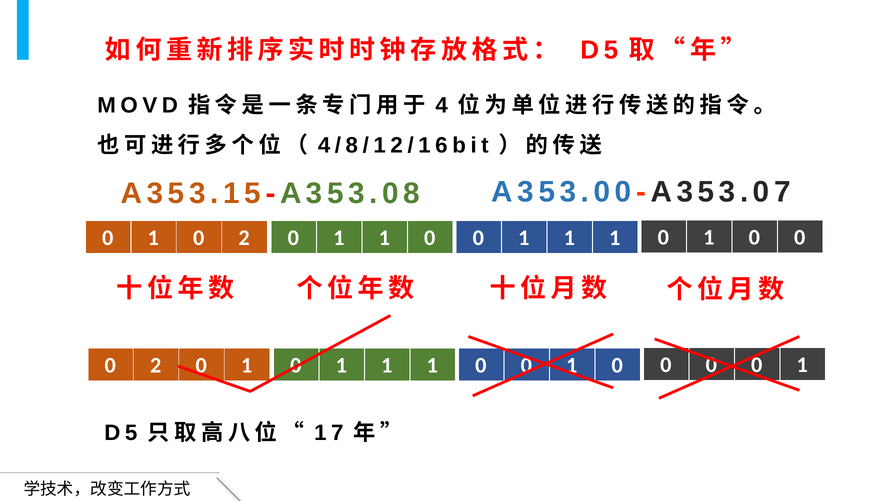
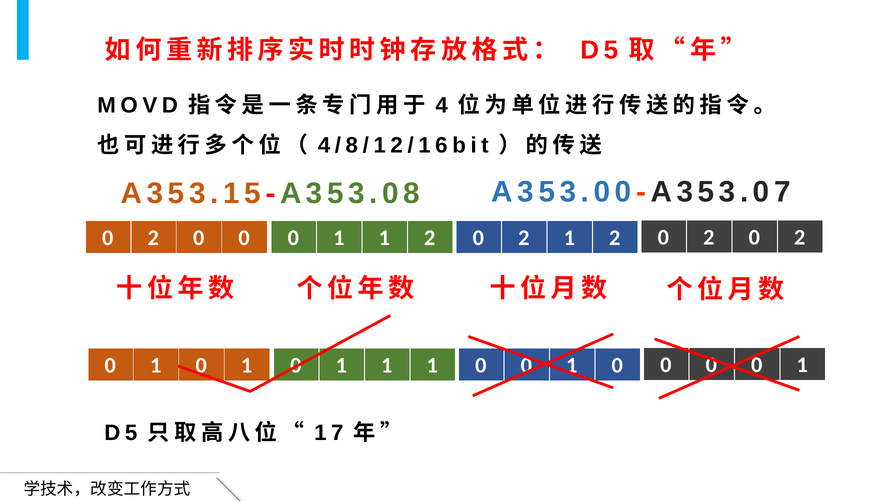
1 at (153, 238): 1 -> 2
2 at (244, 238): 2 -> 0
0 1 1 0: 0 -> 2
1 at (524, 238): 1 -> 2
1 at (615, 238): 1 -> 2
1 at (709, 237): 1 -> 2
0 at (800, 237): 0 -> 2
2 at (156, 365): 2 -> 1
